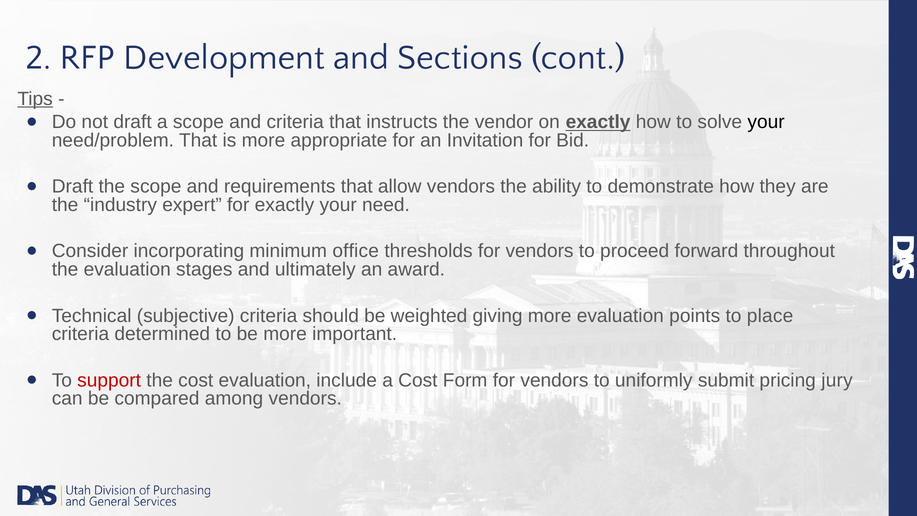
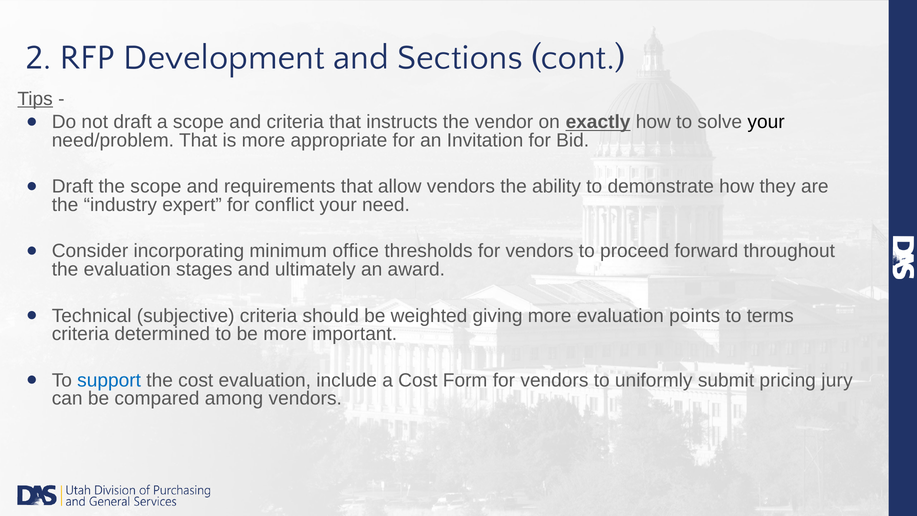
for exactly: exactly -> conflict
place: place -> terms
support colour: red -> blue
